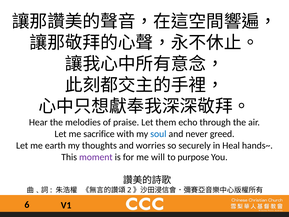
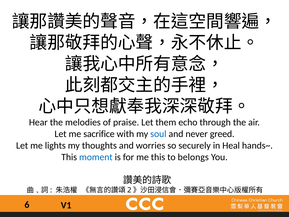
earth: earth -> lights
moment colour: purple -> blue
me will: will -> this
purpose: purpose -> belongs
